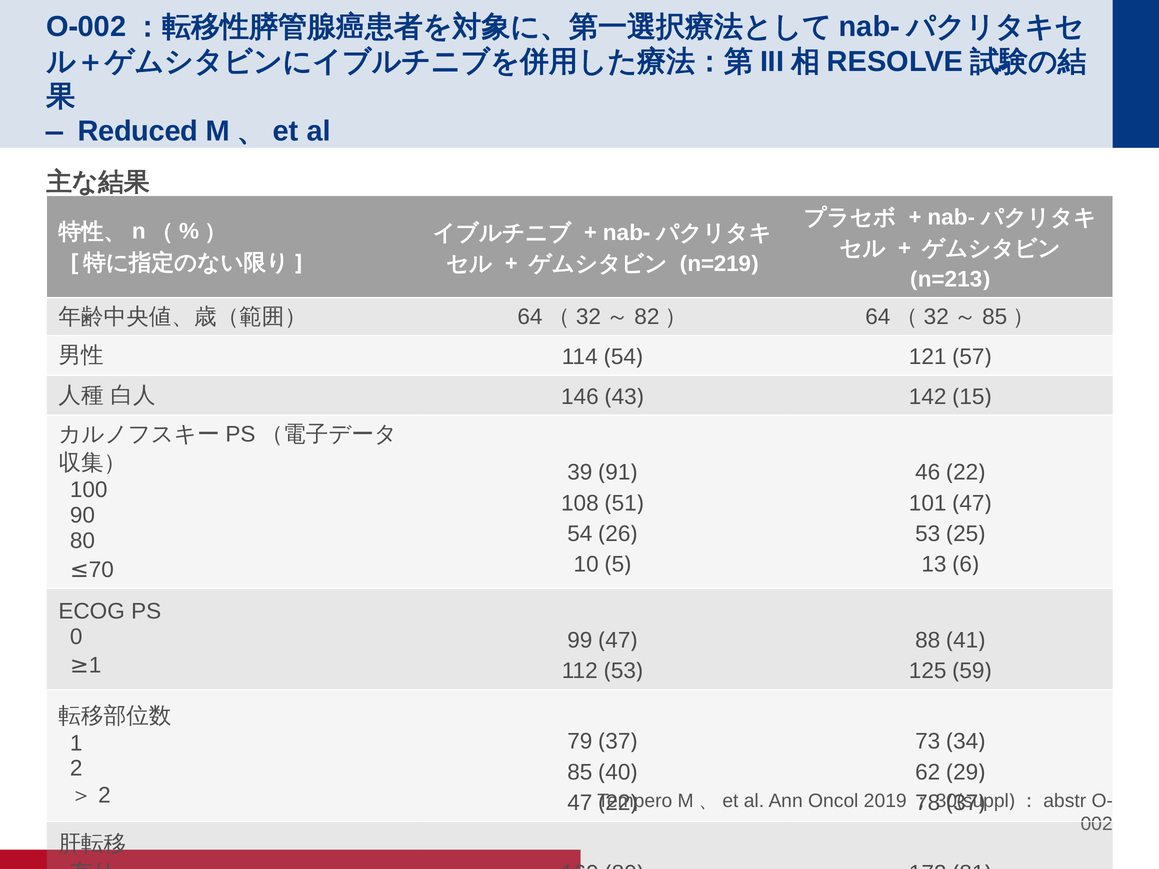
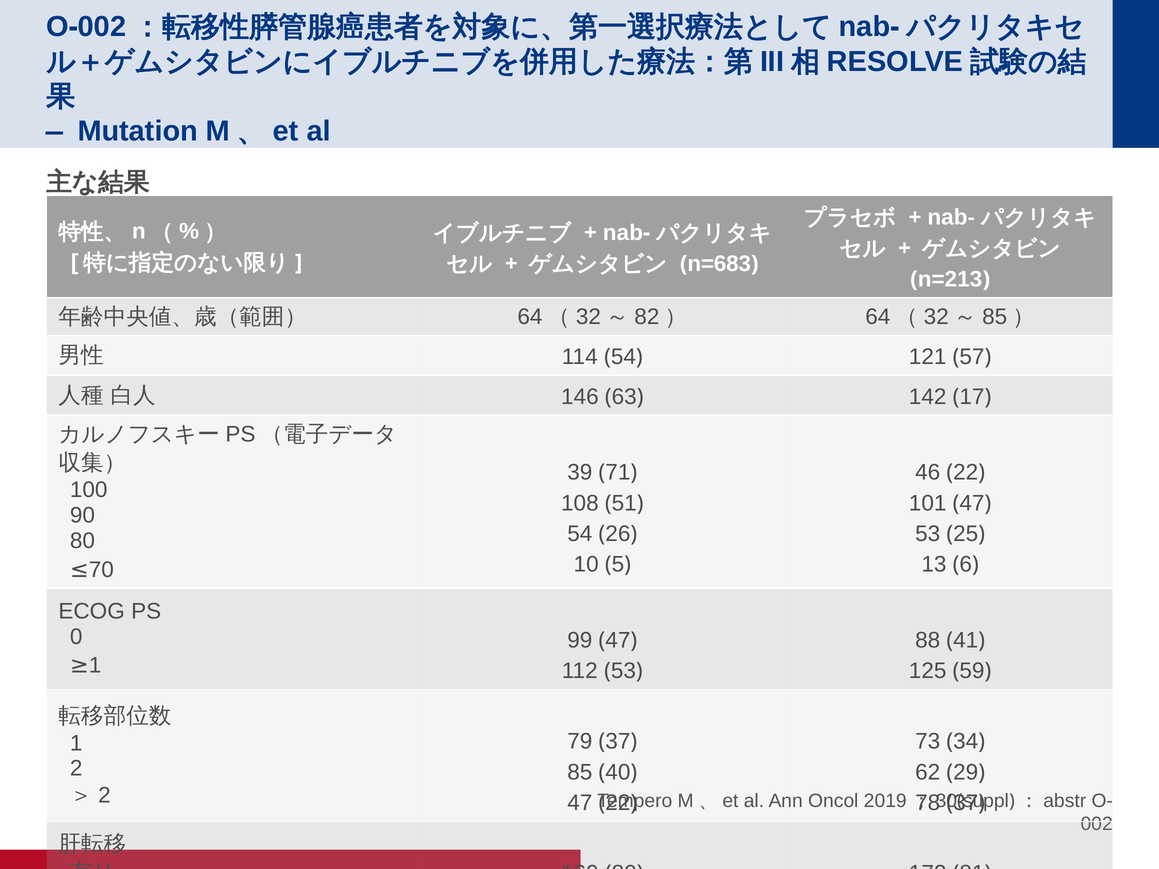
Reduced: Reduced -> Mutation
n=219: n=219 -> n=683
43: 43 -> 63
15: 15 -> 17
91: 91 -> 71
